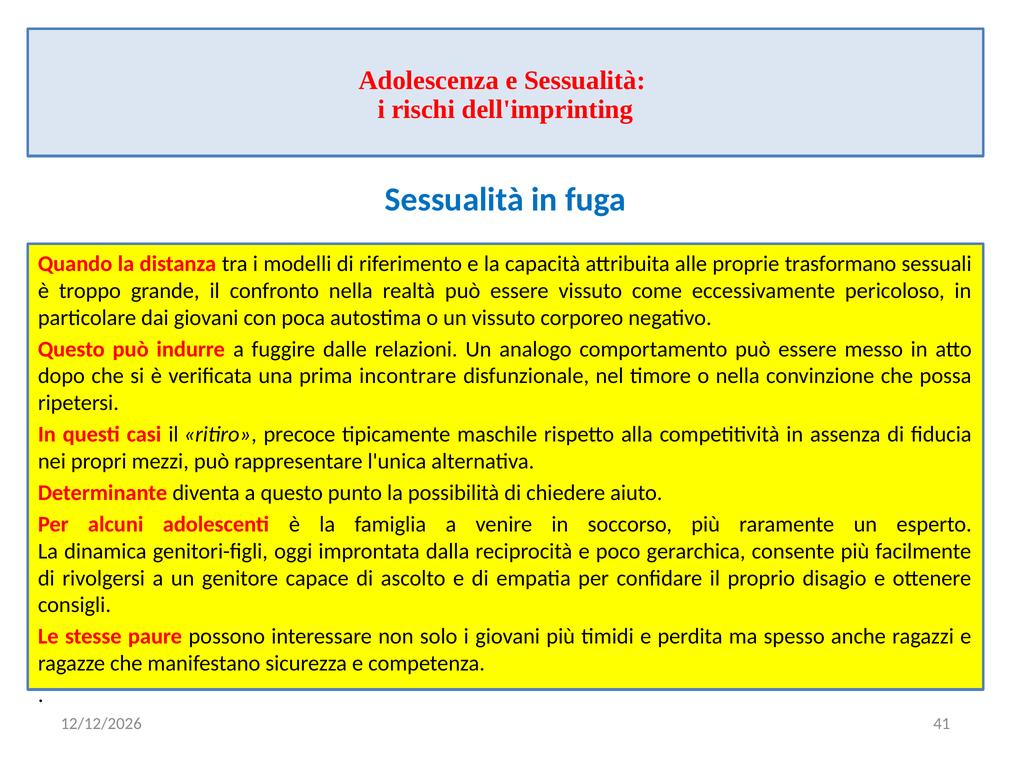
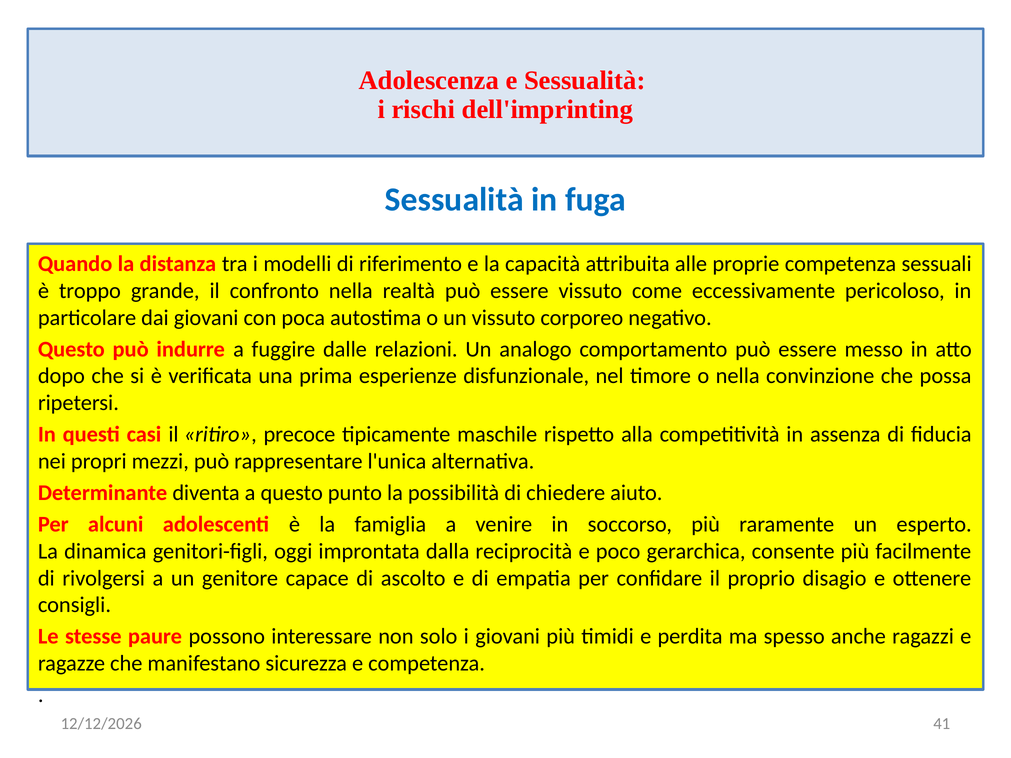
proprie trasformano: trasformano -> competenza
incontrare: incontrare -> esperienze
